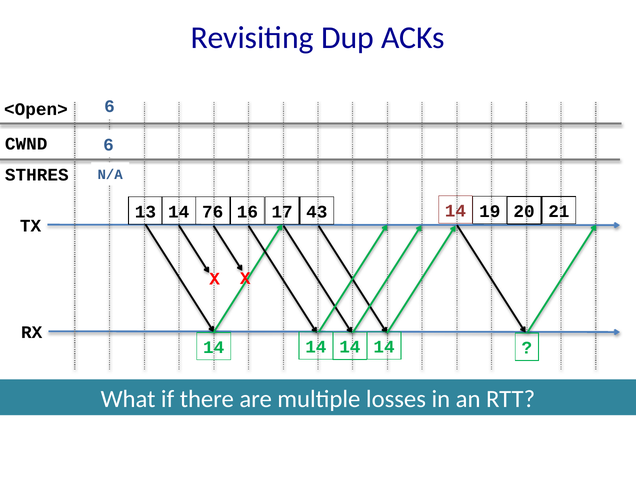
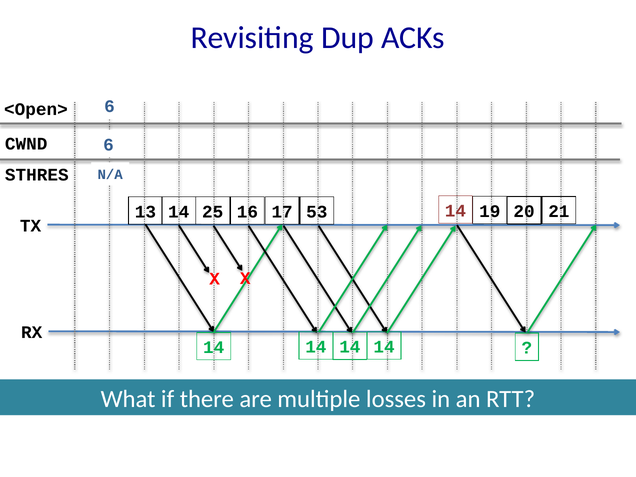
76: 76 -> 25
43: 43 -> 53
